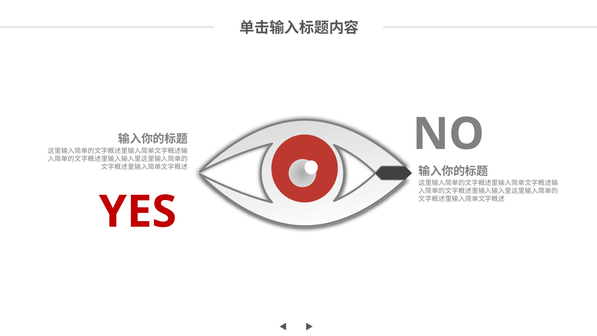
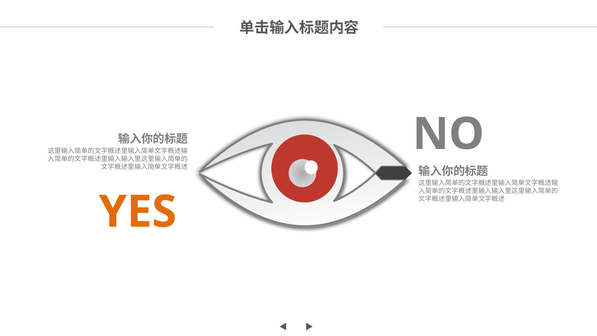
YES colour: red -> orange
